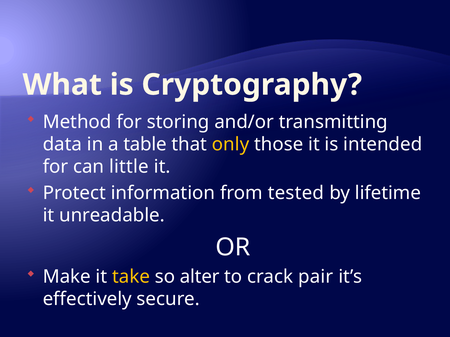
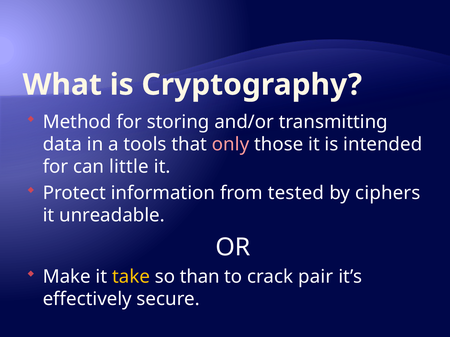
table: table -> tools
only colour: yellow -> pink
lifetime: lifetime -> ciphers
alter: alter -> than
